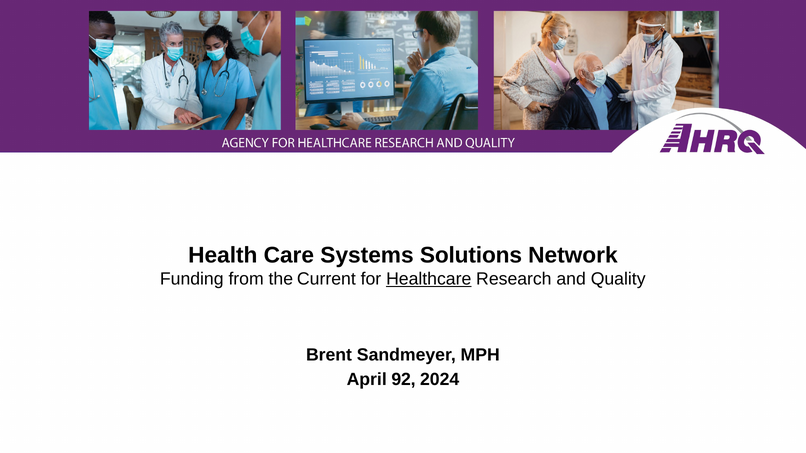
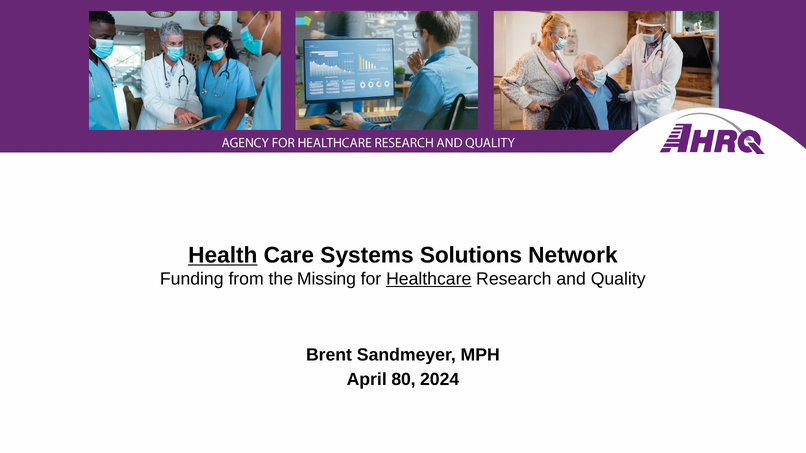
Health underline: none -> present
Current: Current -> Missing
92: 92 -> 80
